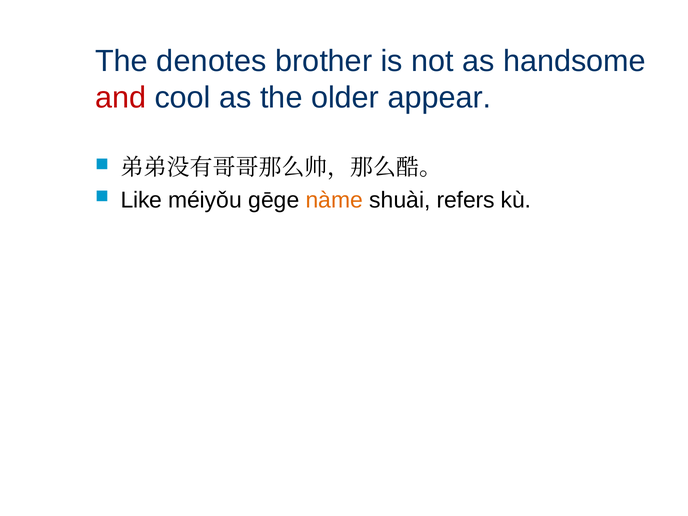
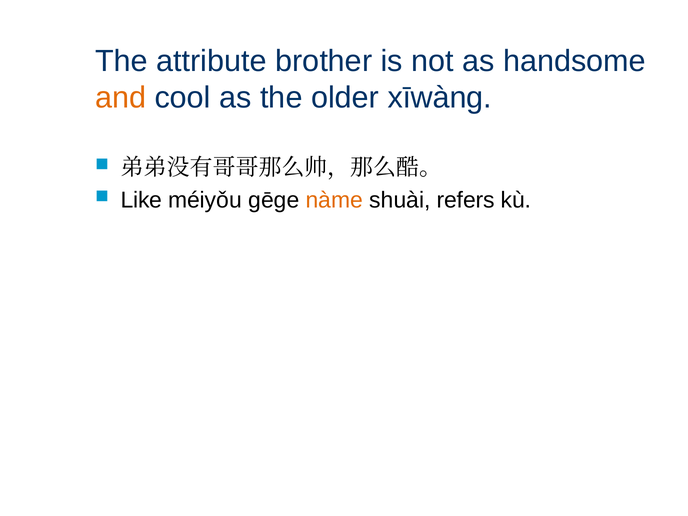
denotes: denotes -> attribute
and colour: red -> orange
appear: appear -> xīwàng
